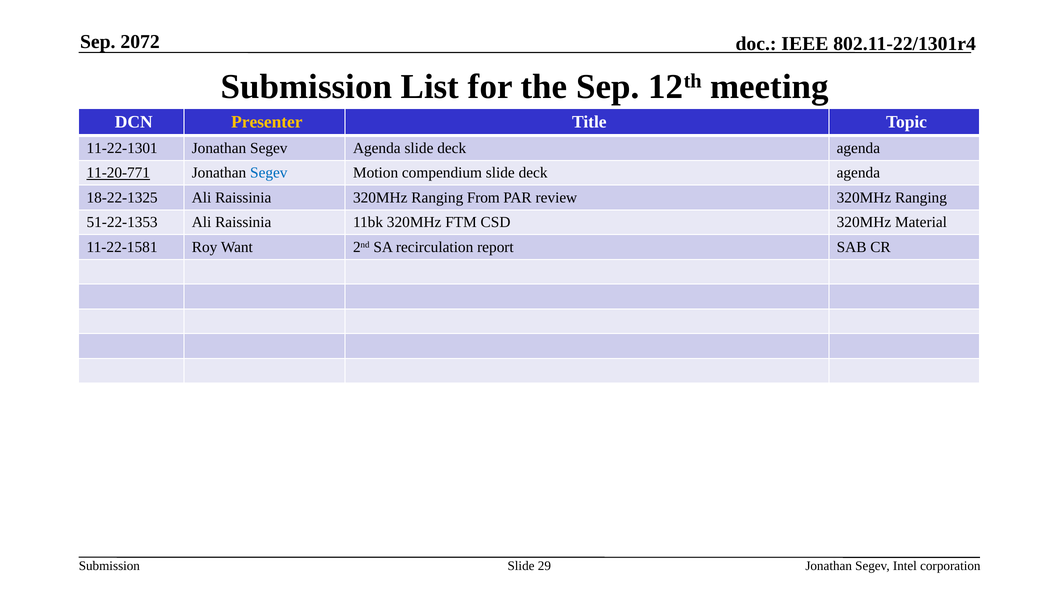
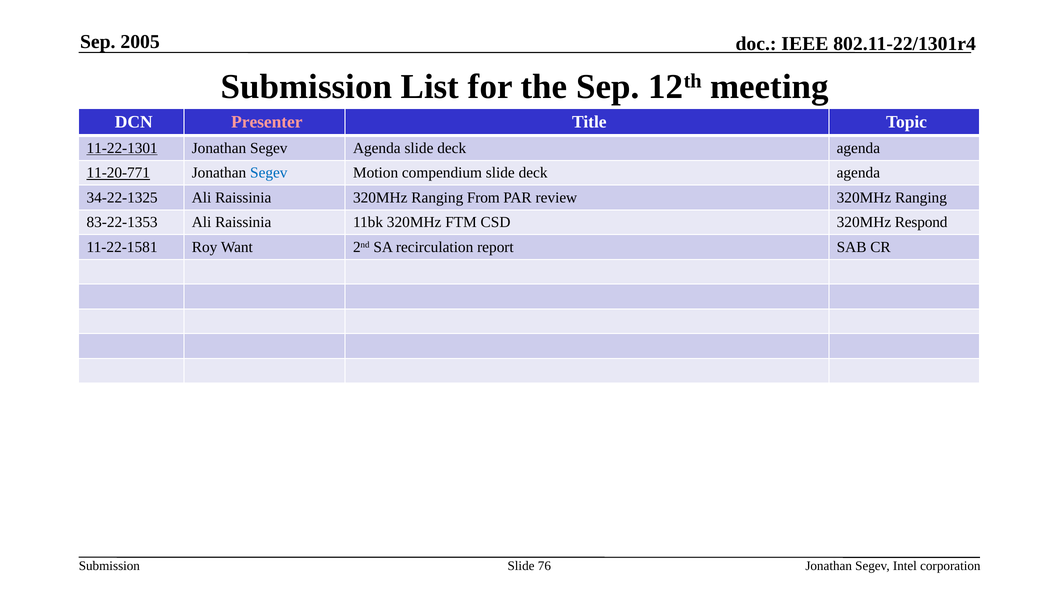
2072: 2072 -> 2005
Presenter colour: yellow -> pink
11-22-1301 underline: none -> present
18-22-1325: 18-22-1325 -> 34-22-1325
51-22-1353: 51-22-1353 -> 83-22-1353
Material: Material -> Respond
29: 29 -> 76
